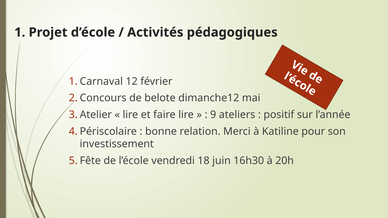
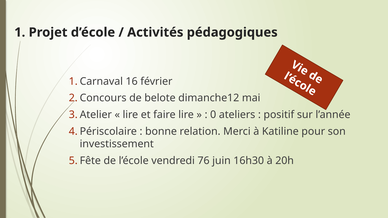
12: 12 -> 16
9: 9 -> 0
18: 18 -> 76
